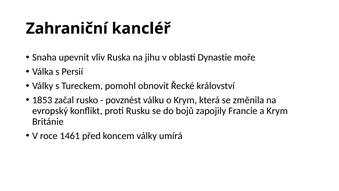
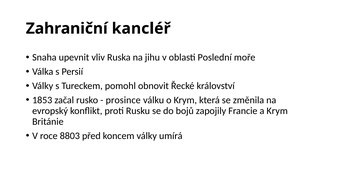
Dynastie: Dynastie -> Poslední
povznést: povznést -> prosince
1461: 1461 -> 8803
